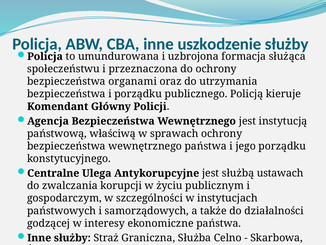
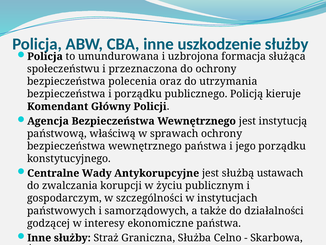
organami: organami -> polecenia
Ulega: Ulega -> Wady
